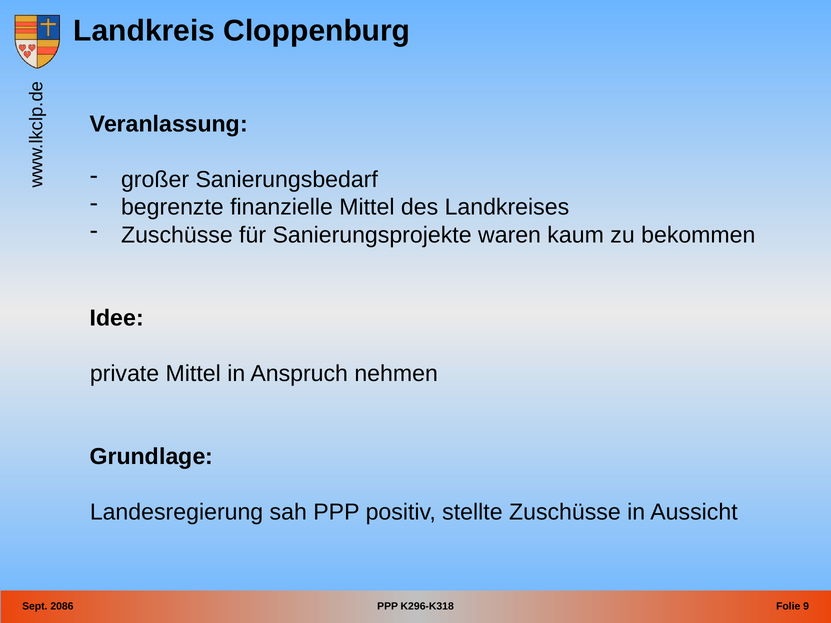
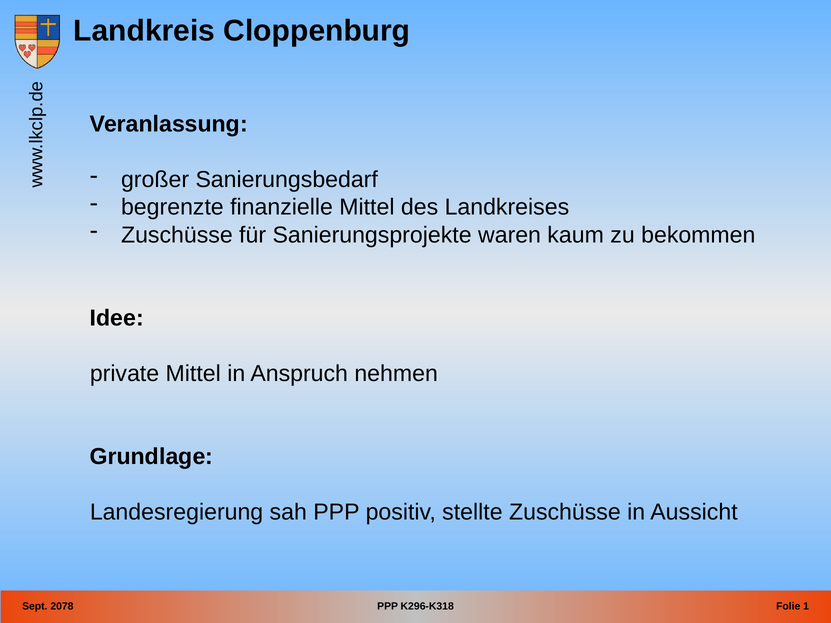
2086: 2086 -> 2078
9: 9 -> 1
